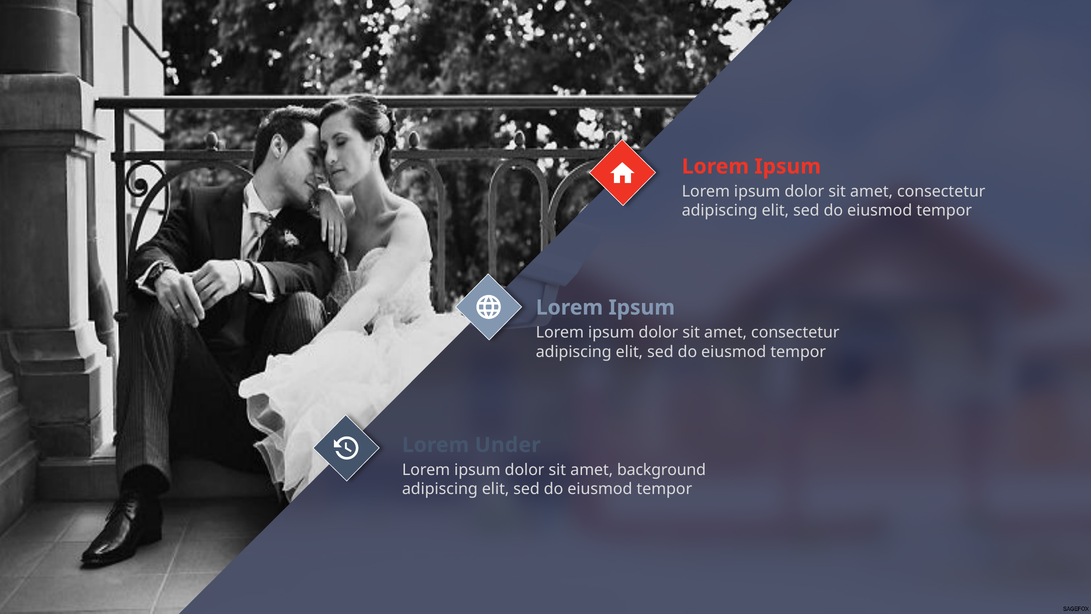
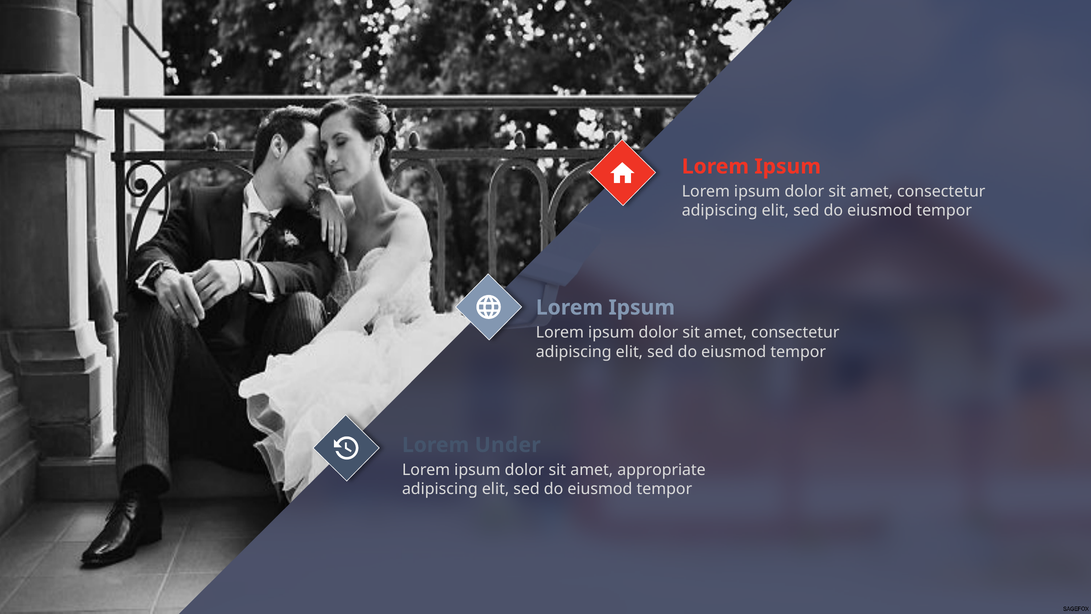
background: background -> appropriate
